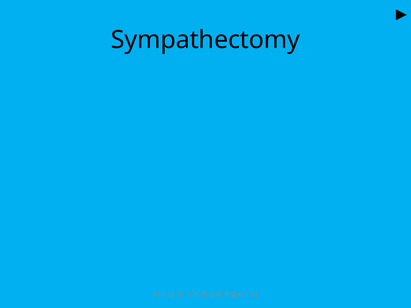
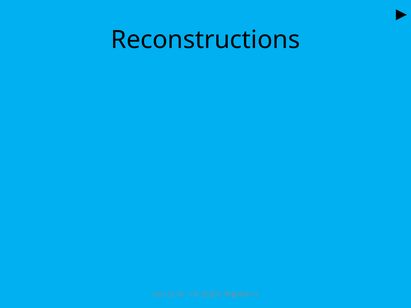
Sympathectomy: Sympathectomy -> Reconstructions
